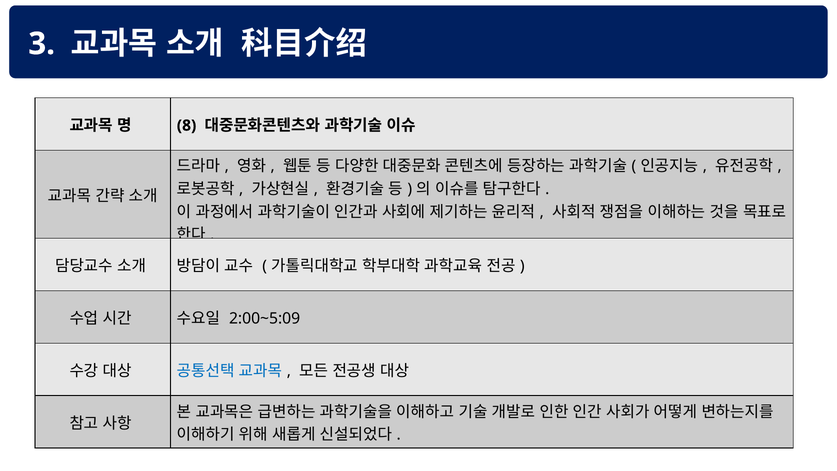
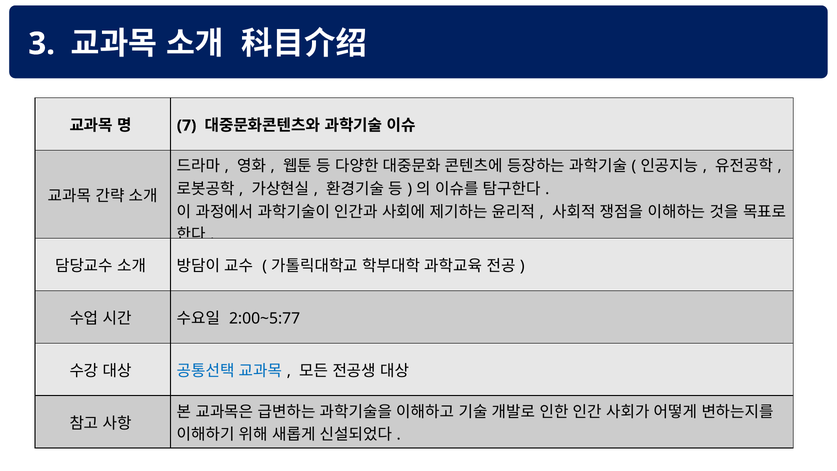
8: 8 -> 7
2:00~5:09: 2:00~5:09 -> 2:00~5:77
